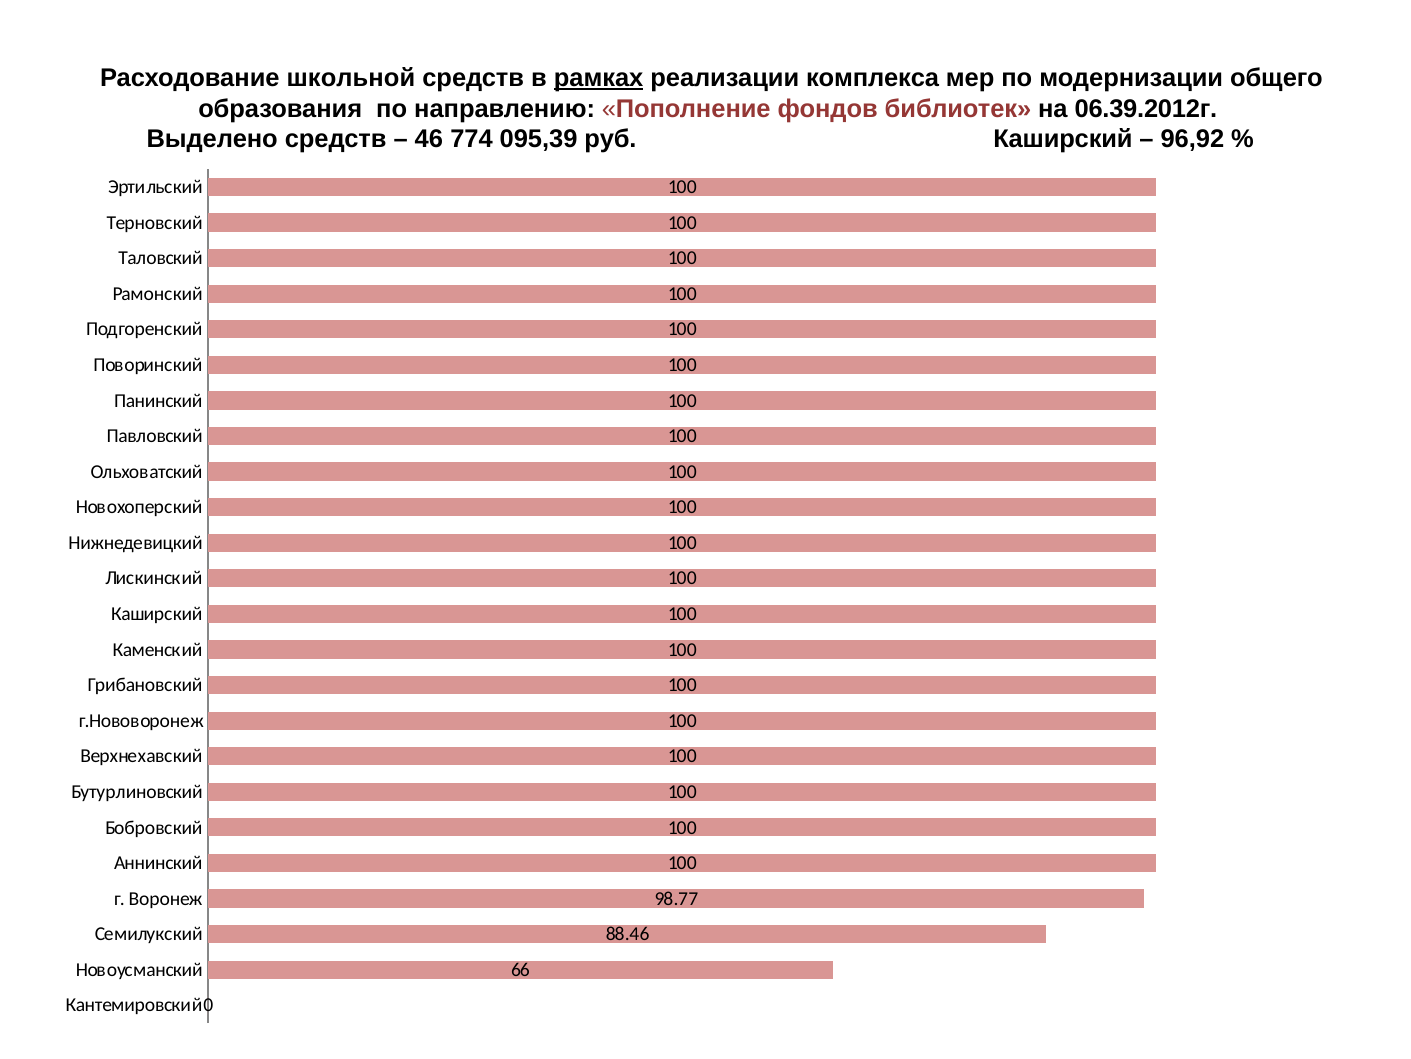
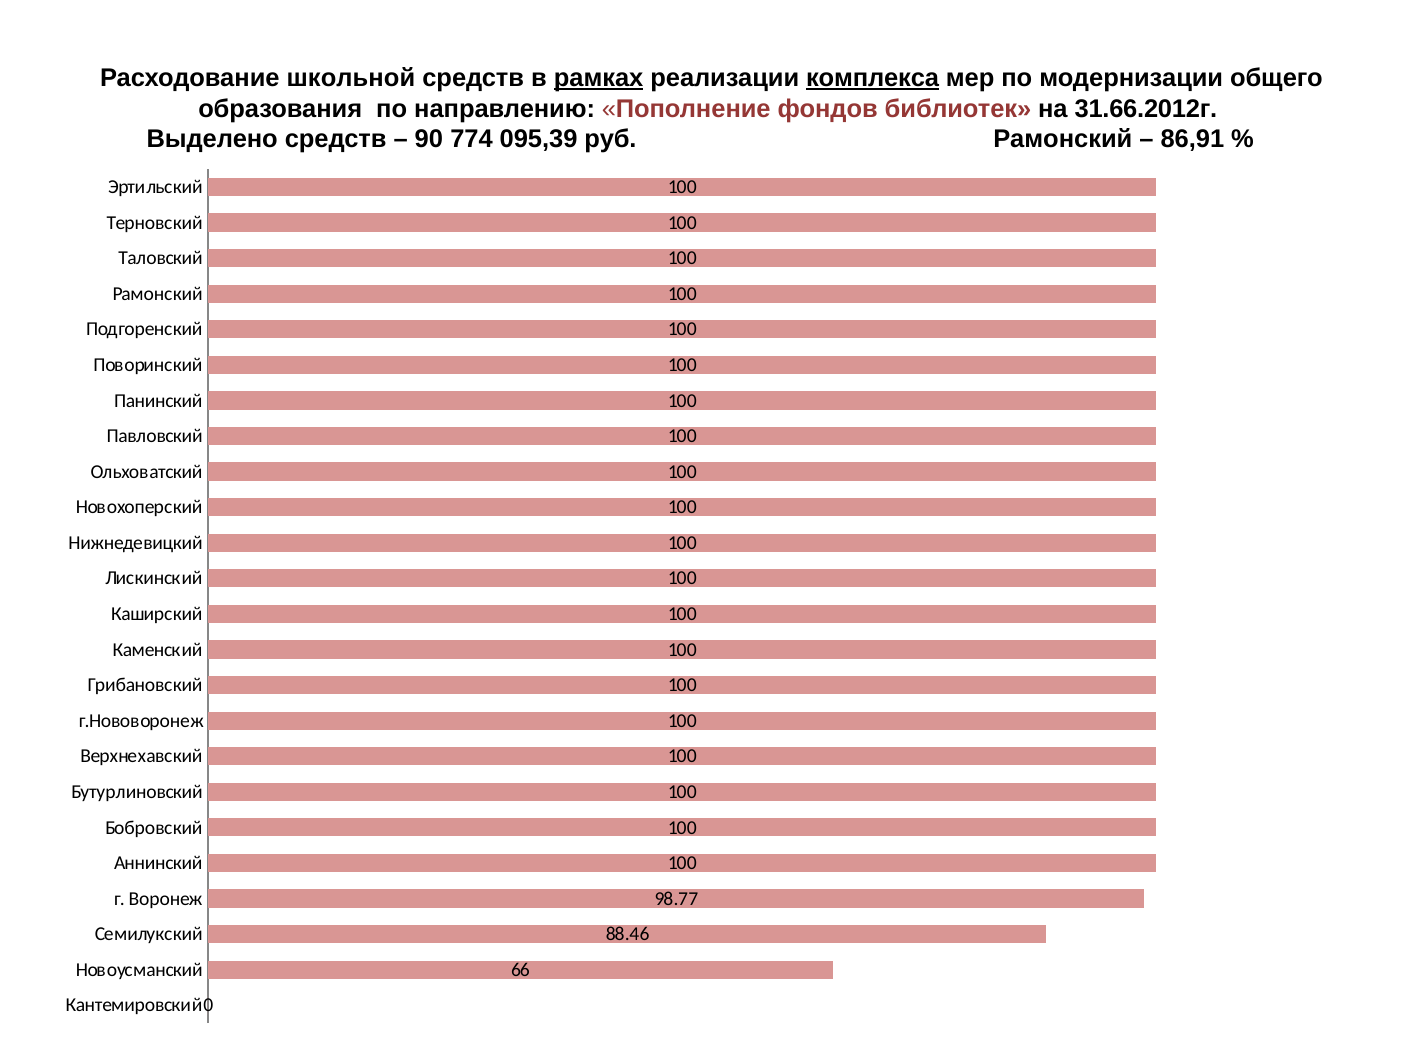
комплекса underline: none -> present
06.39.2012г: 06.39.2012г -> 31.66.2012г
46: 46 -> 90
руб Каширский: Каширский -> Рамонский
96,92: 96,92 -> 86,91
